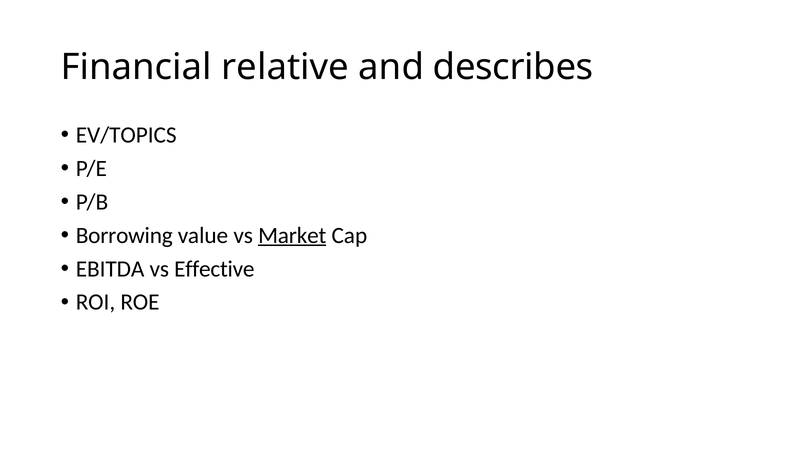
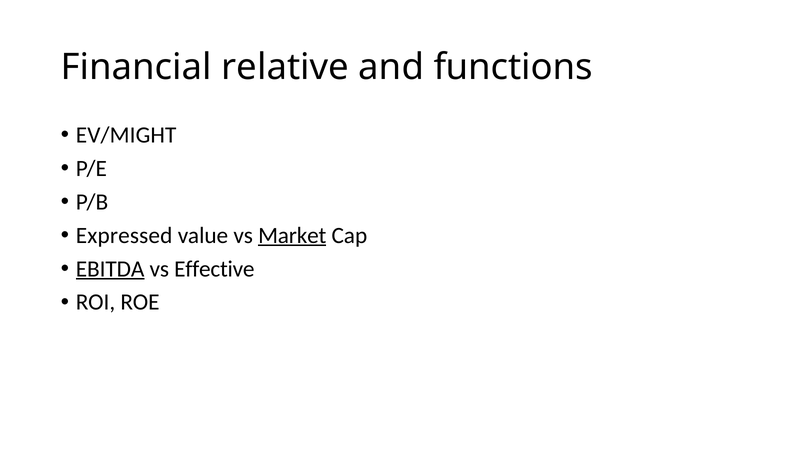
describes: describes -> functions
EV/TOPICS: EV/TOPICS -> EV/MIGHT
Borrowing: Borrowing -> Expressed
EBITDA underline: none -> present
